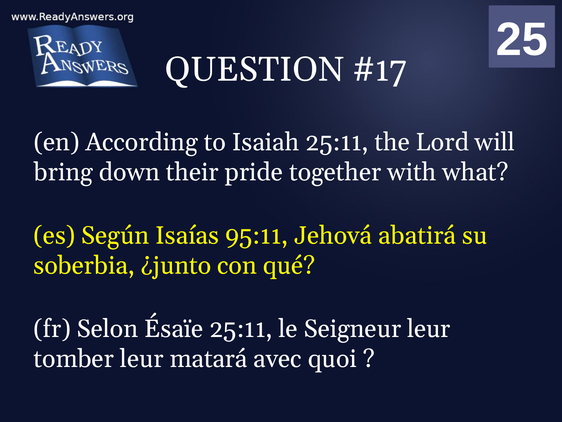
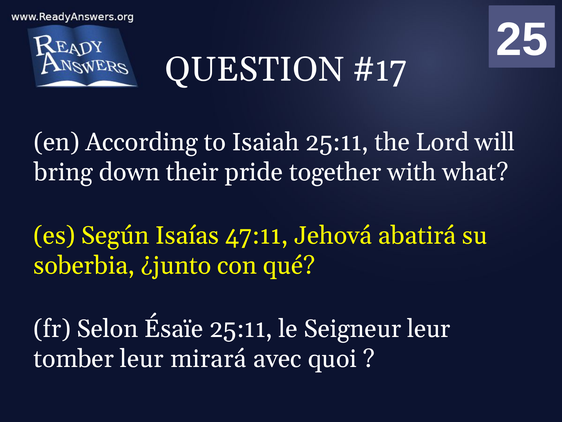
95:11: 95:11 -> 47:11
matará: matará -> mirará
